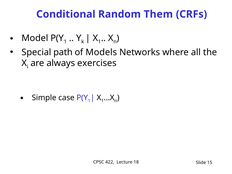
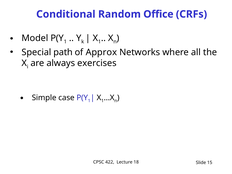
Them: Them -> Office
Models: Models -> Approx
